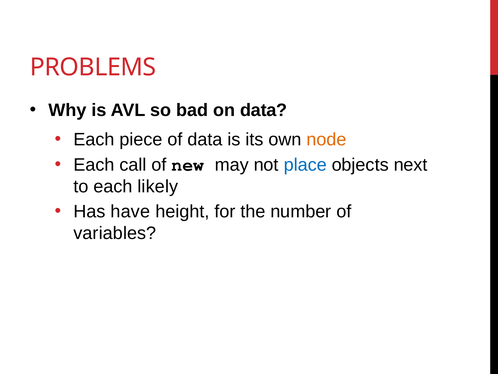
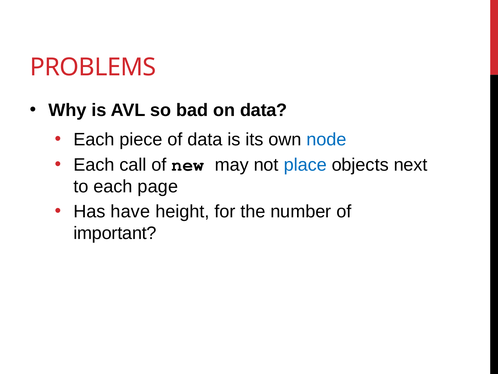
node colour: orange -> blue
likely: likely -> page
variables: variables -> important
